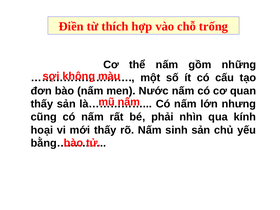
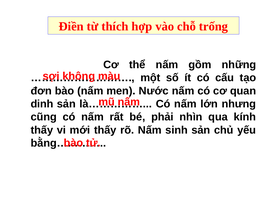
thấy at (42, 104): thấy -> dinh
hoại at (42, 130): hoại -> thấy
